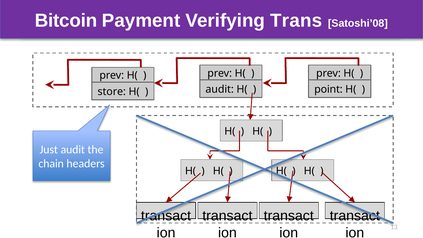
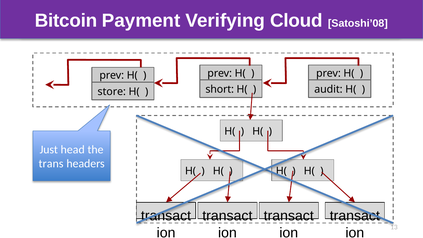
Trans: Trans -> Cloud
audit at (220, 89): audit -> short
point: point -> audit
Just audit: audit -> head
chain: chain -> trans
